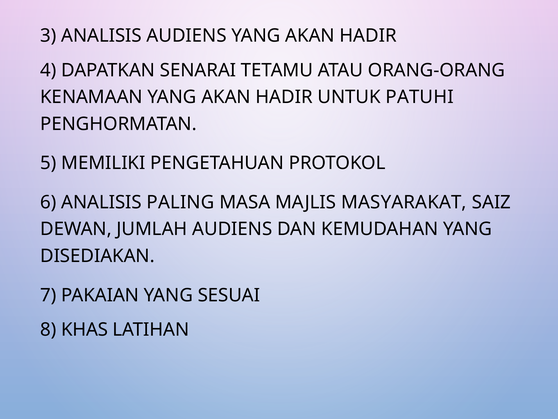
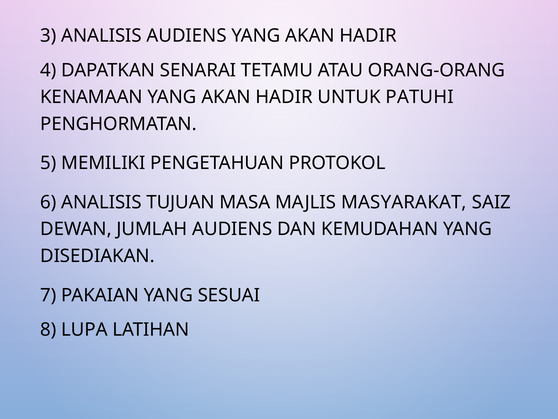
PALING: PALING -> TUJUAN
KHAS: KHAS -> LUPA
